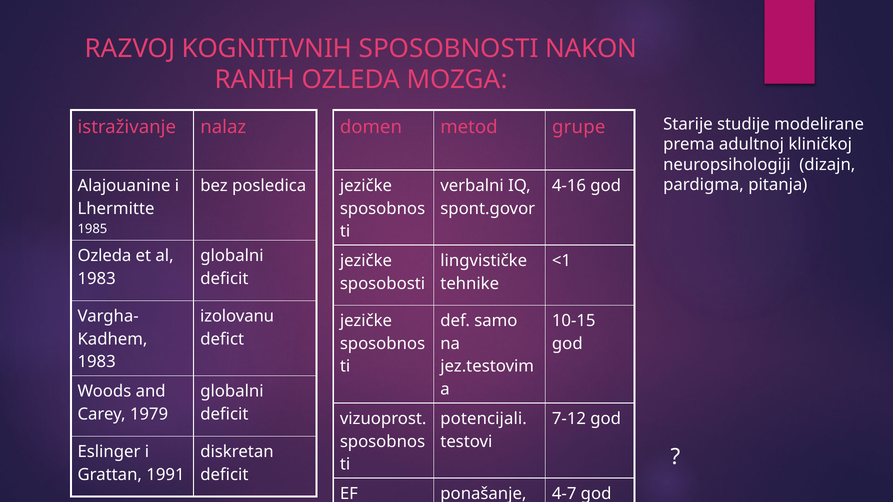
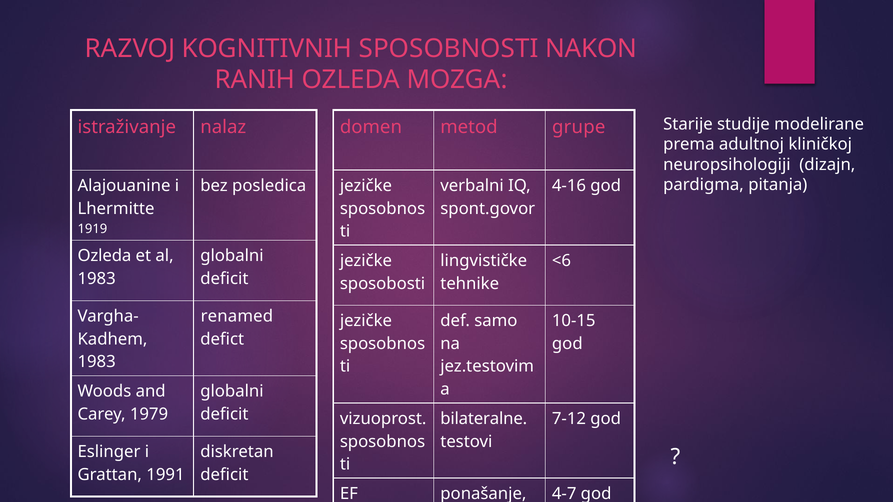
1985: 1985 -> 1919
<1: <1 -> <6
izolovanu: izolovanu -> renamed
potencijali: potencijali -> bilateralne
